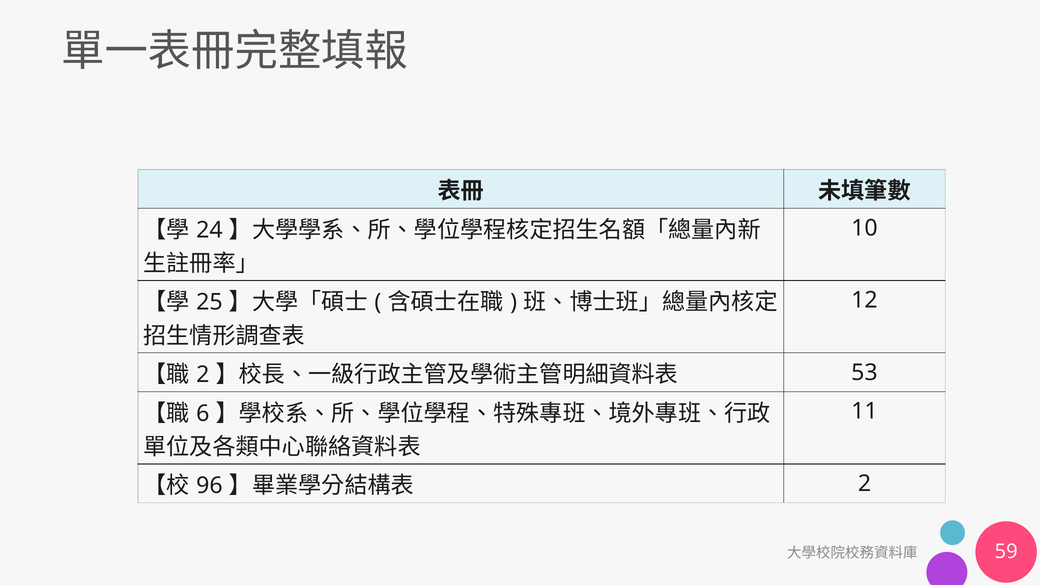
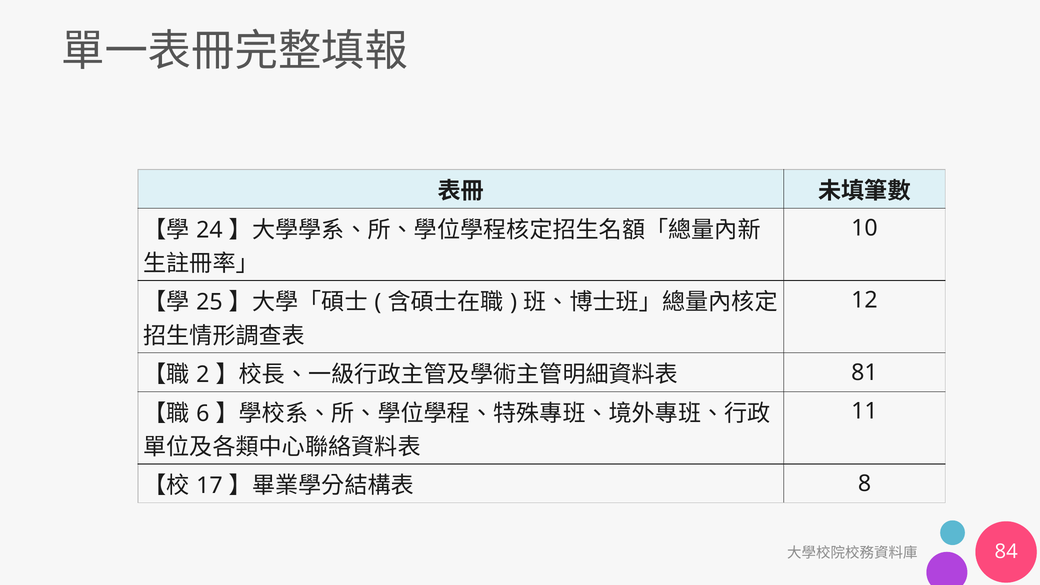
53: 53 -> 81
96: 96 -> 17
2 at (864, 484): 2 -> 8
59: 59 -> 84
